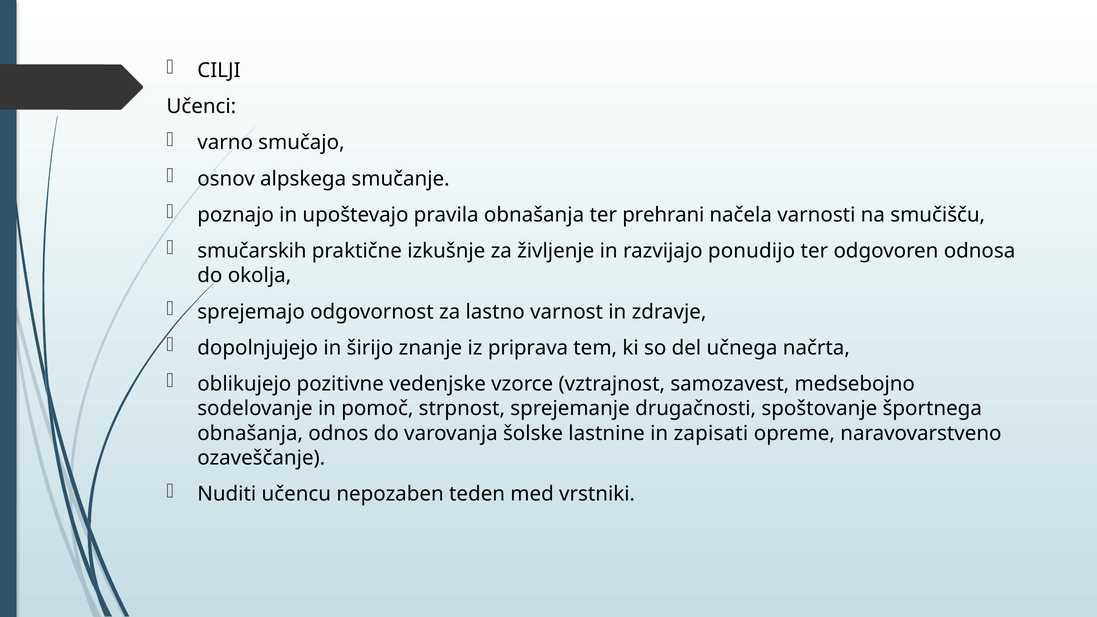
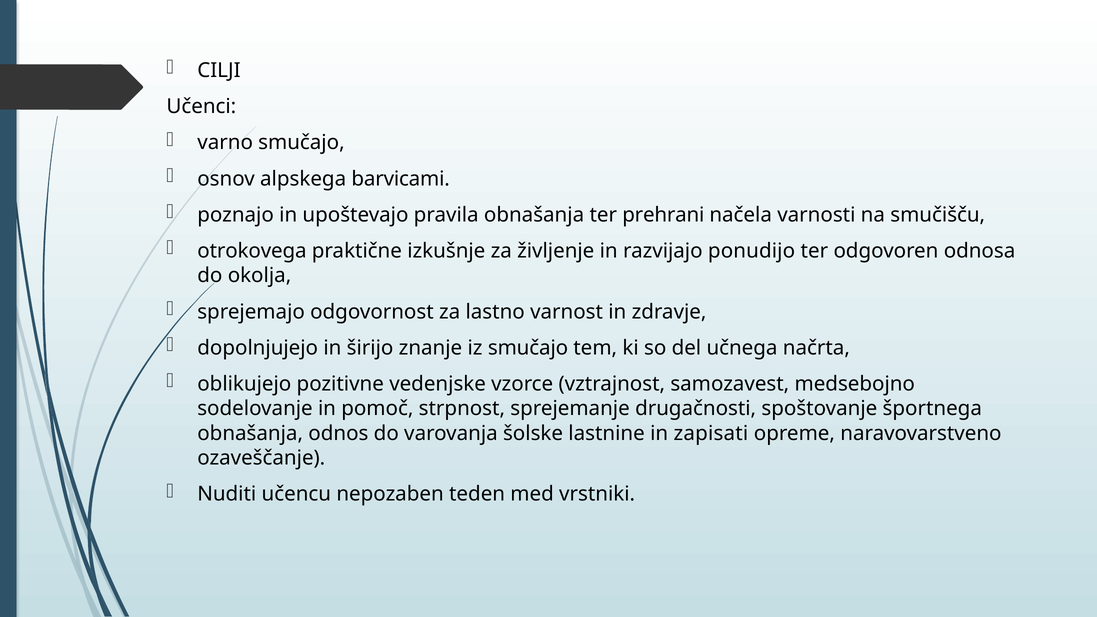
smučanje: smučanje -> barvicami
smučarskih: smučarskih -> otrokovega
iz priprava: priprava -> smučajo
